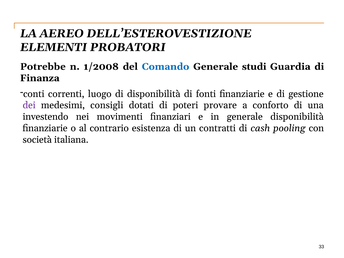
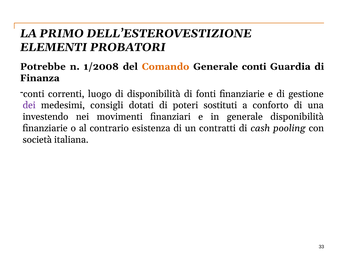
AEREO: AEREO -> PRIMO
Comando colour: blue -> orange
Generale studi: studi -> conti
provare: provare -> sostituti
